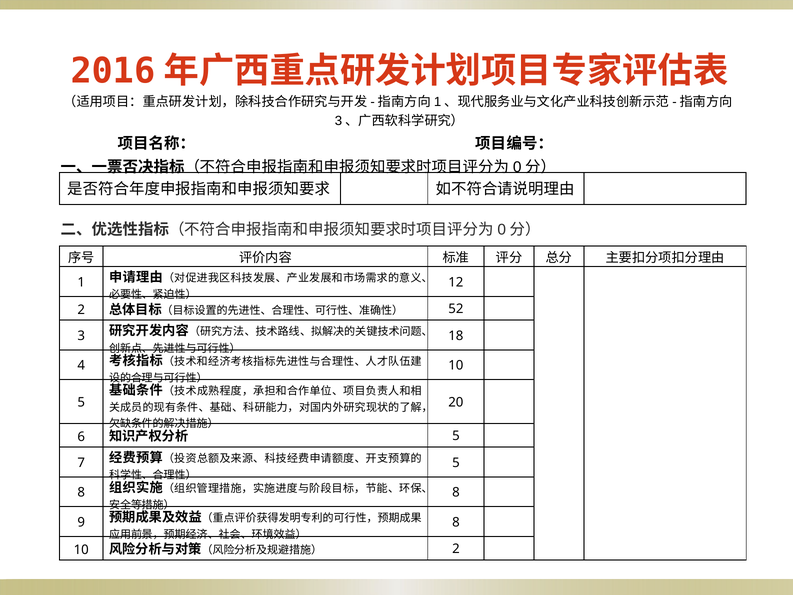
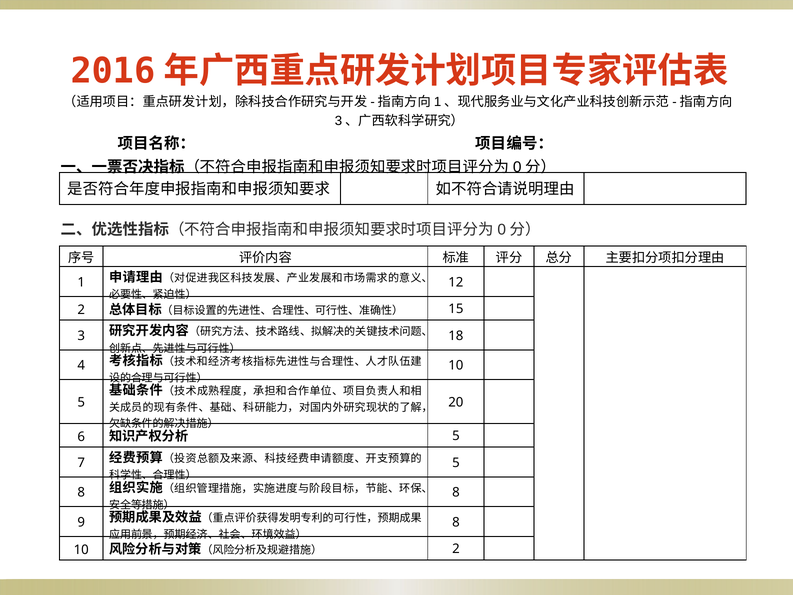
52: 52 -> 15
